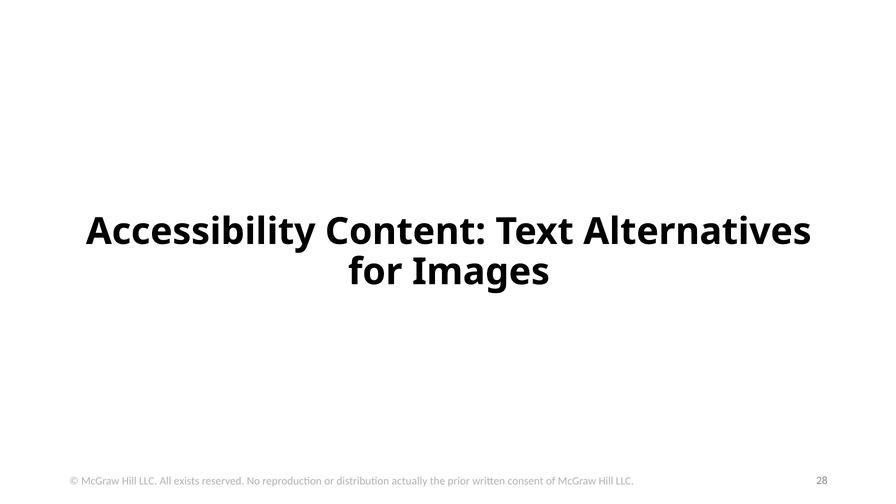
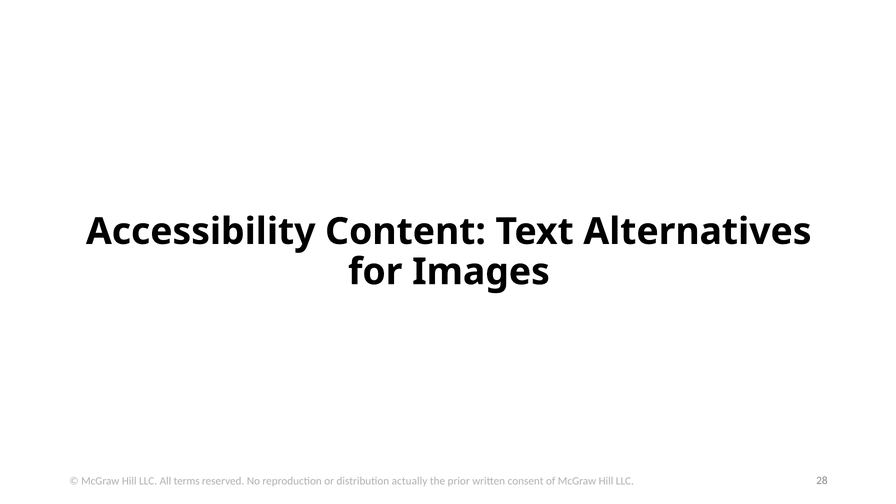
exists: exists -> terms
